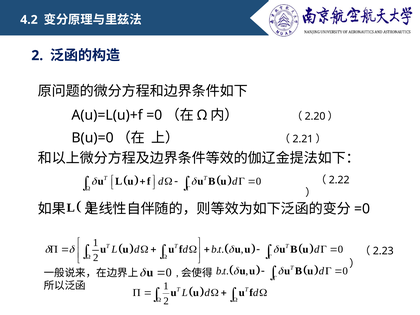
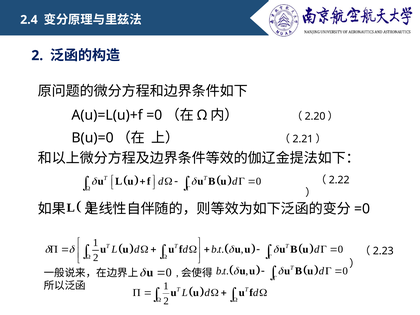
4.2: 4.2 -> 2.4
